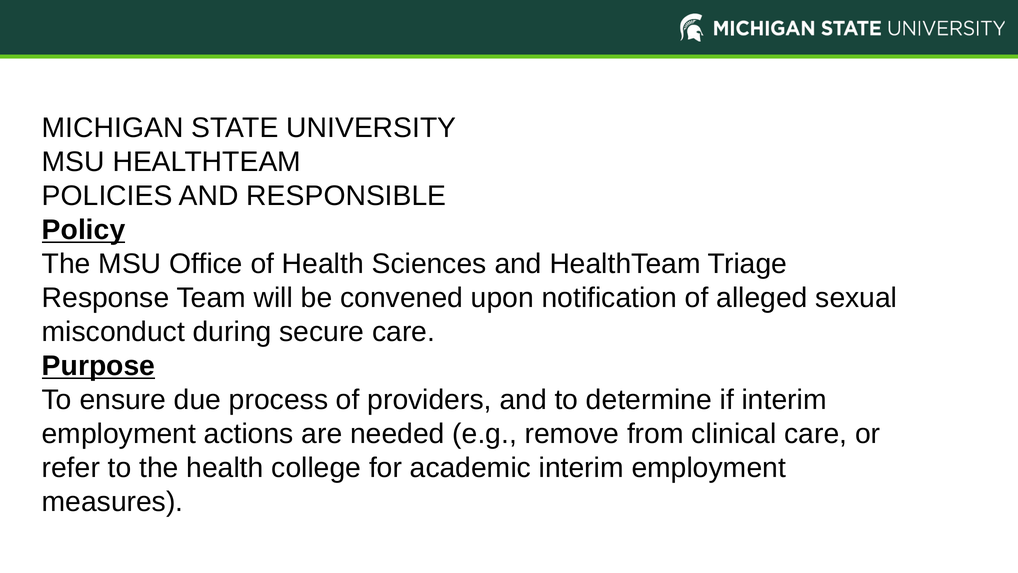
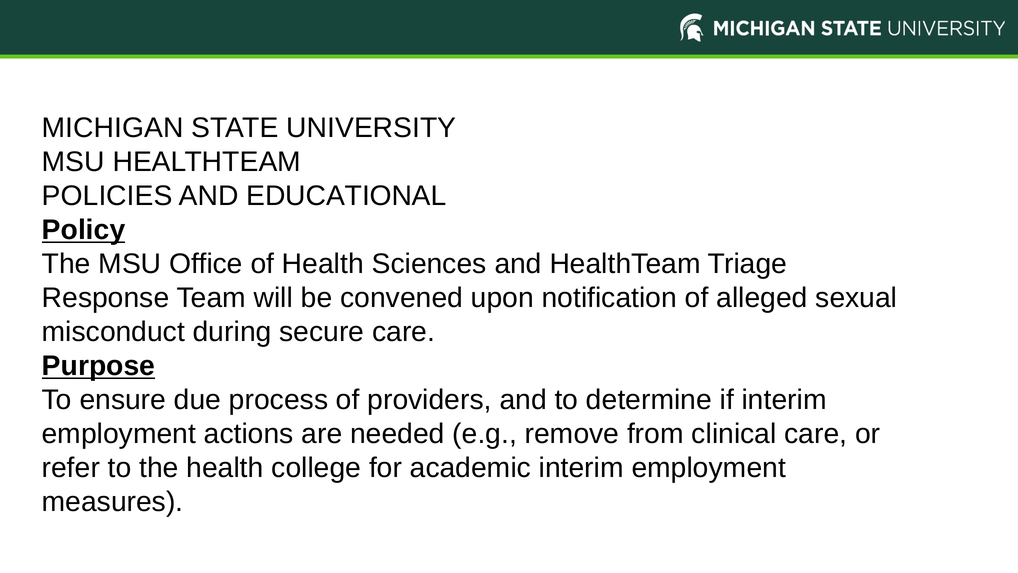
RESPONSIBLE: RESPONSIBLE -> EDUCATIONAL
